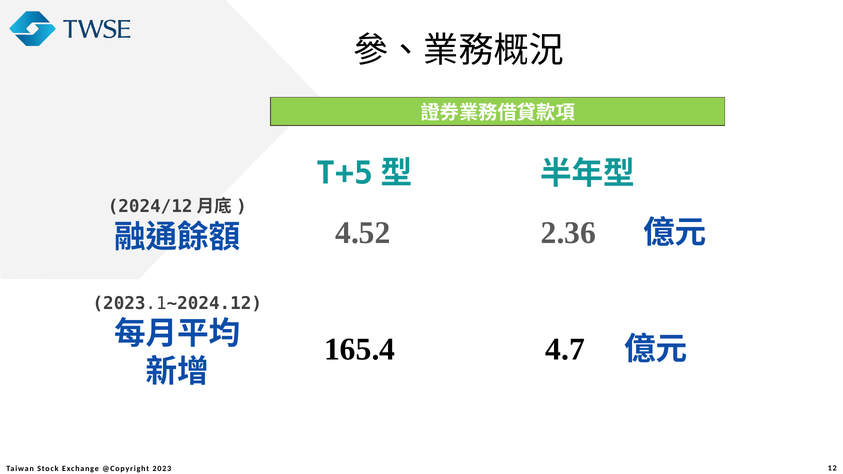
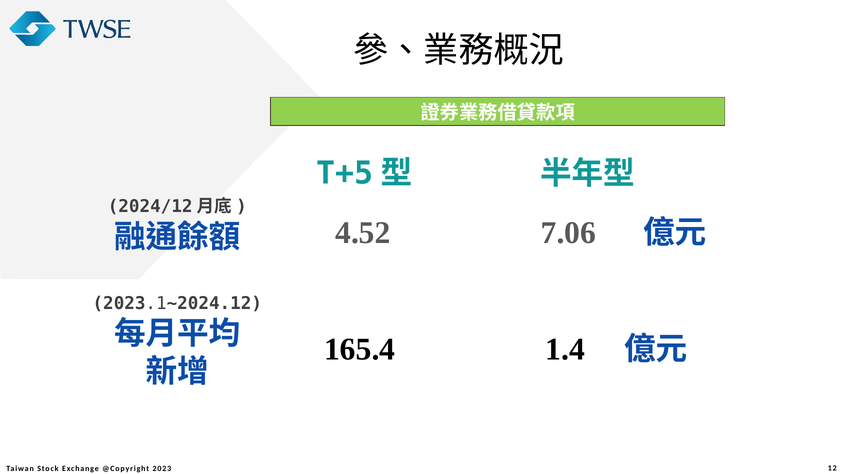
2.36: 2.36 -> 7.06
4.7: 4.7 -> 1.4
